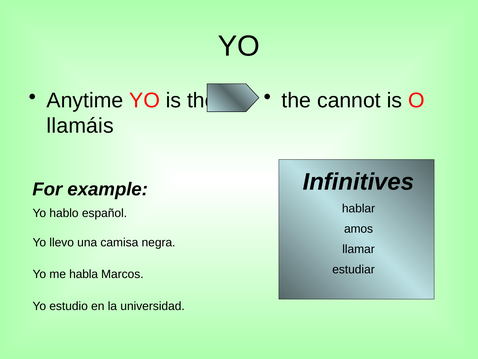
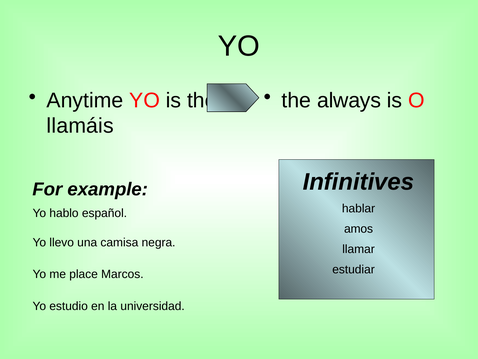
cannot: cannot -> always
habla: habla -> place
